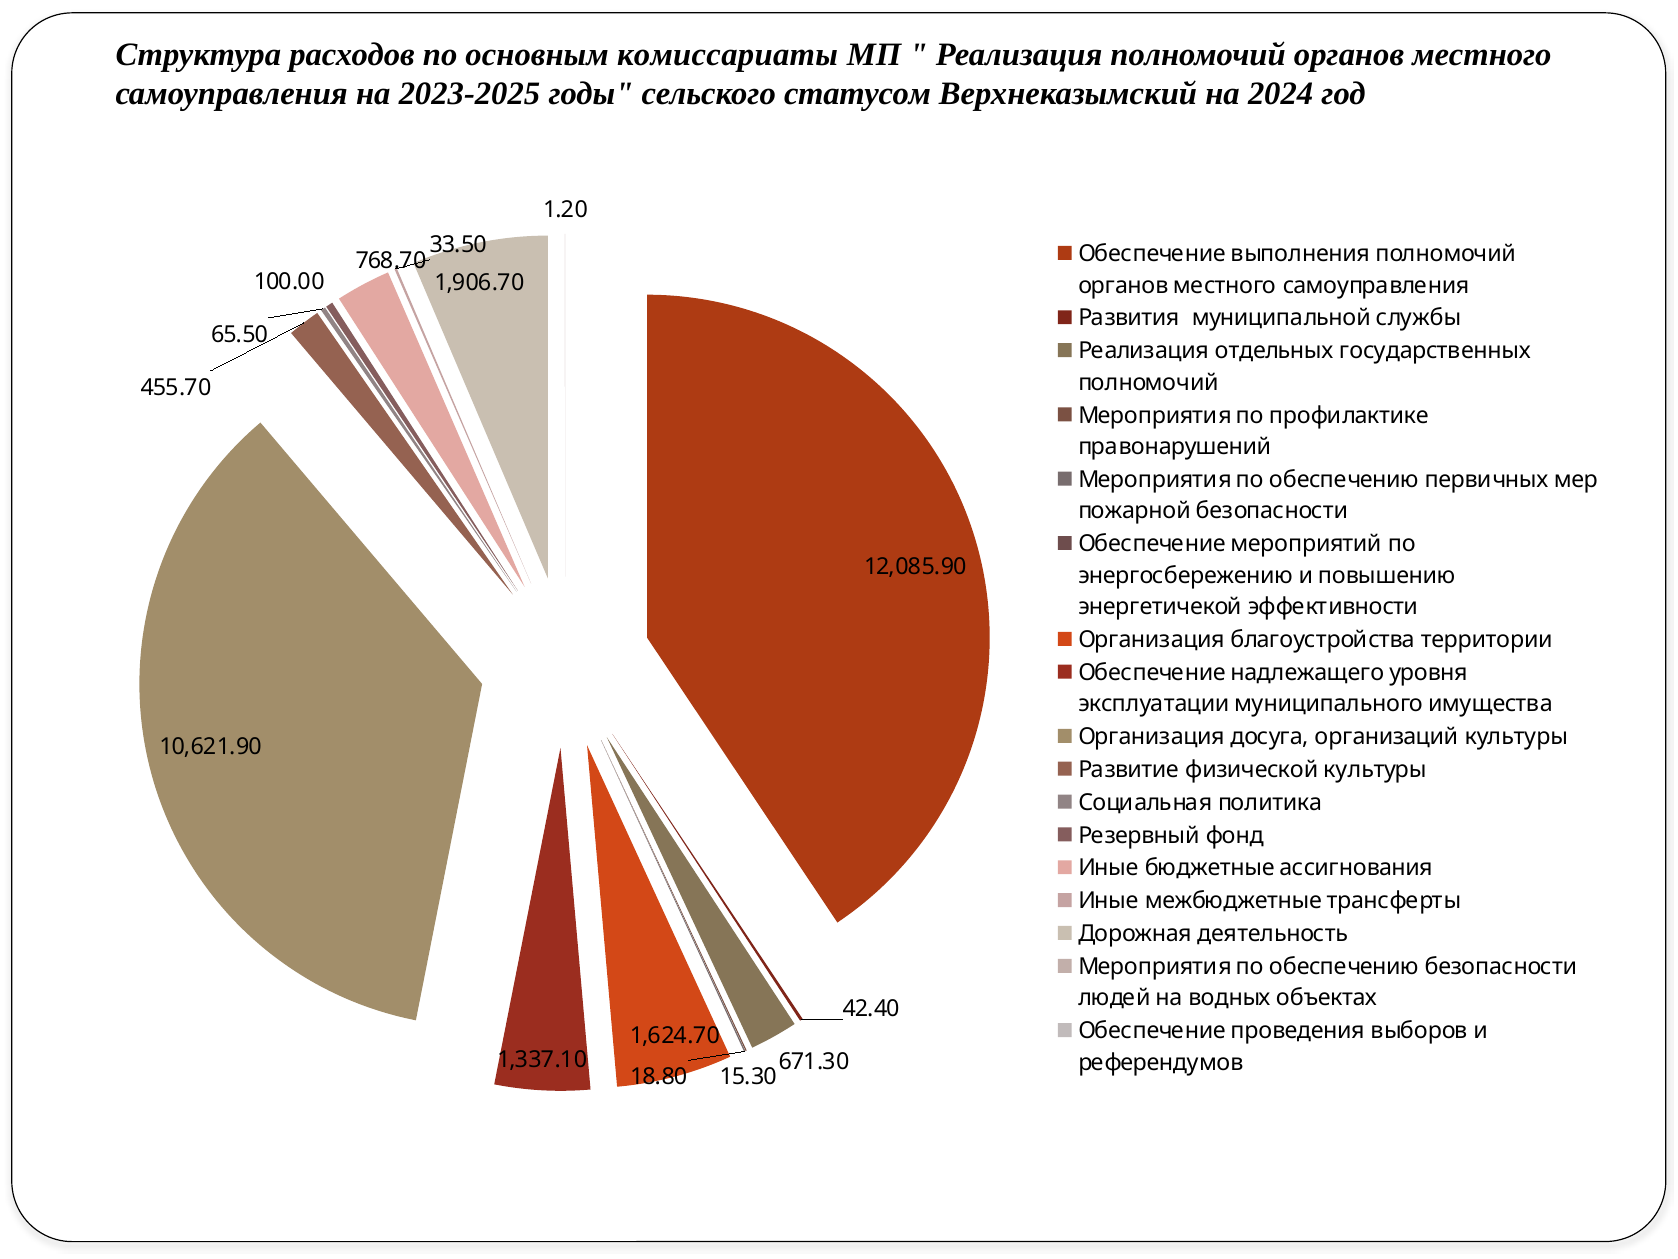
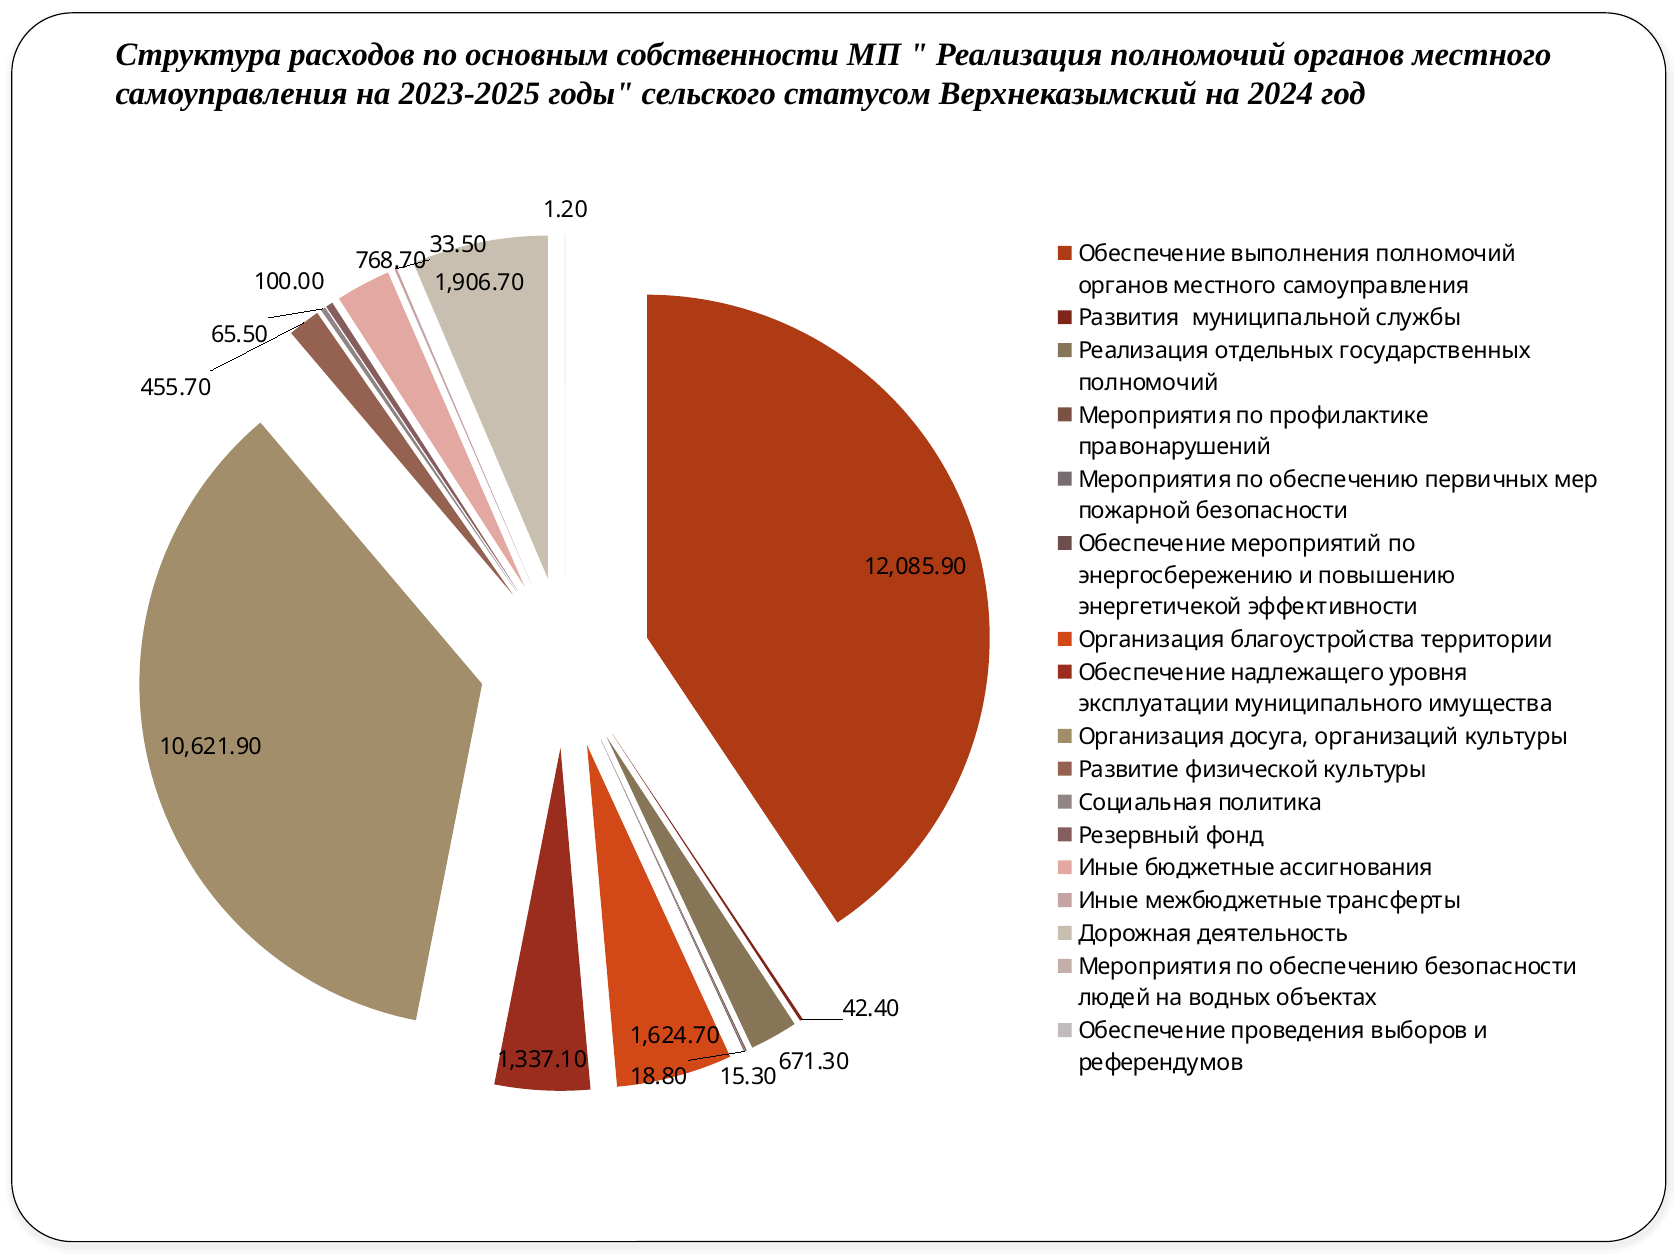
комиссариаты: комиссариаты -> собственности
